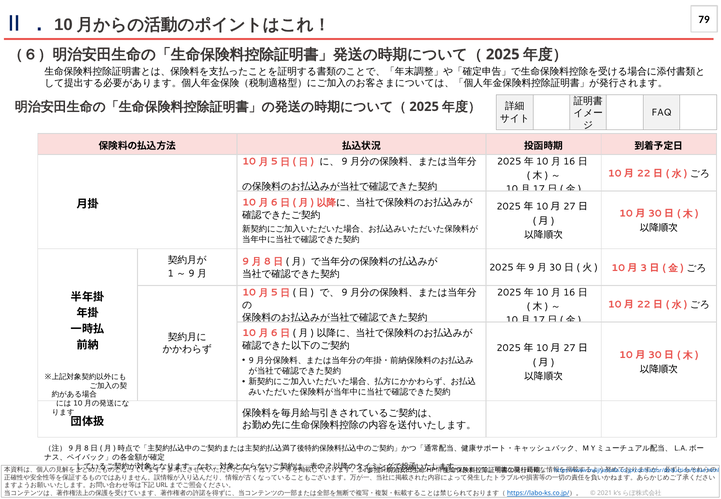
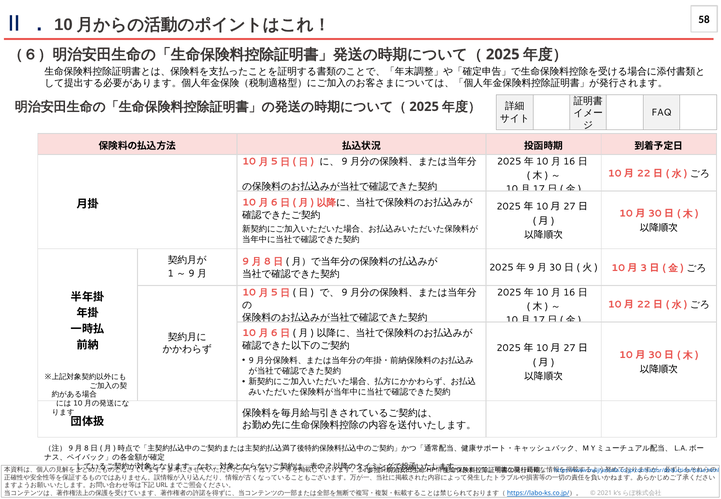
79: 79 -> 58
